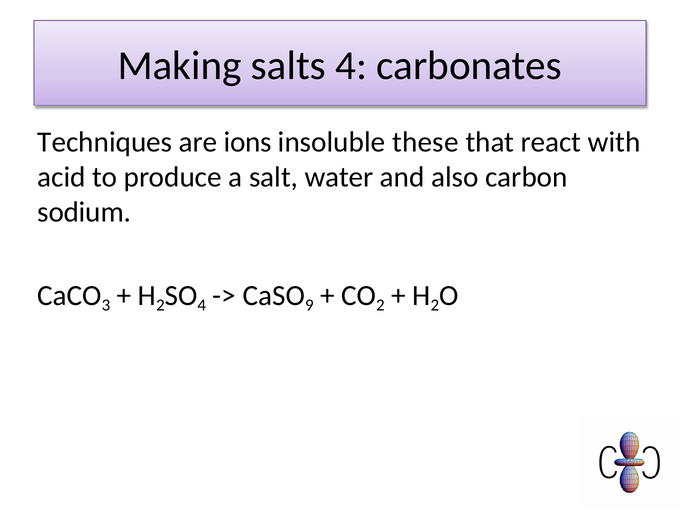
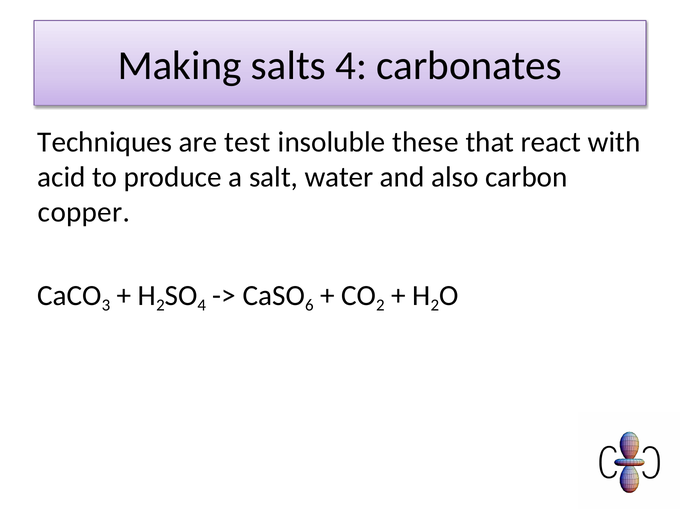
ions: ions -> test
sodium: sodium -> copper
9: 9 -> 6
